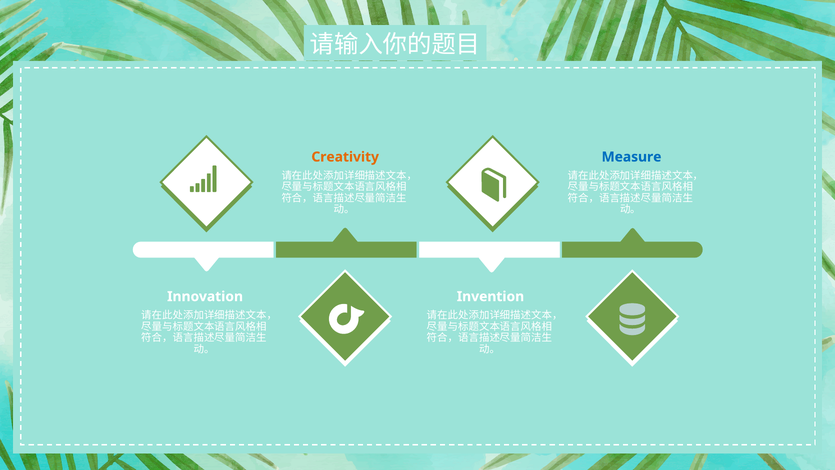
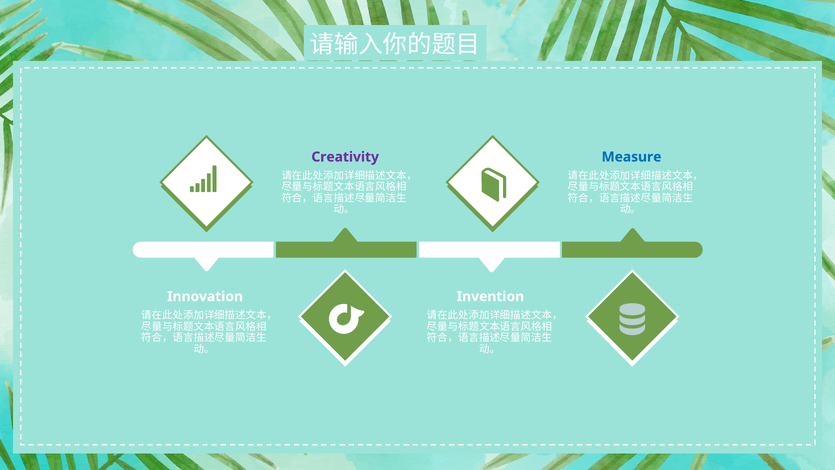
Creativity colour: orange -> purple
